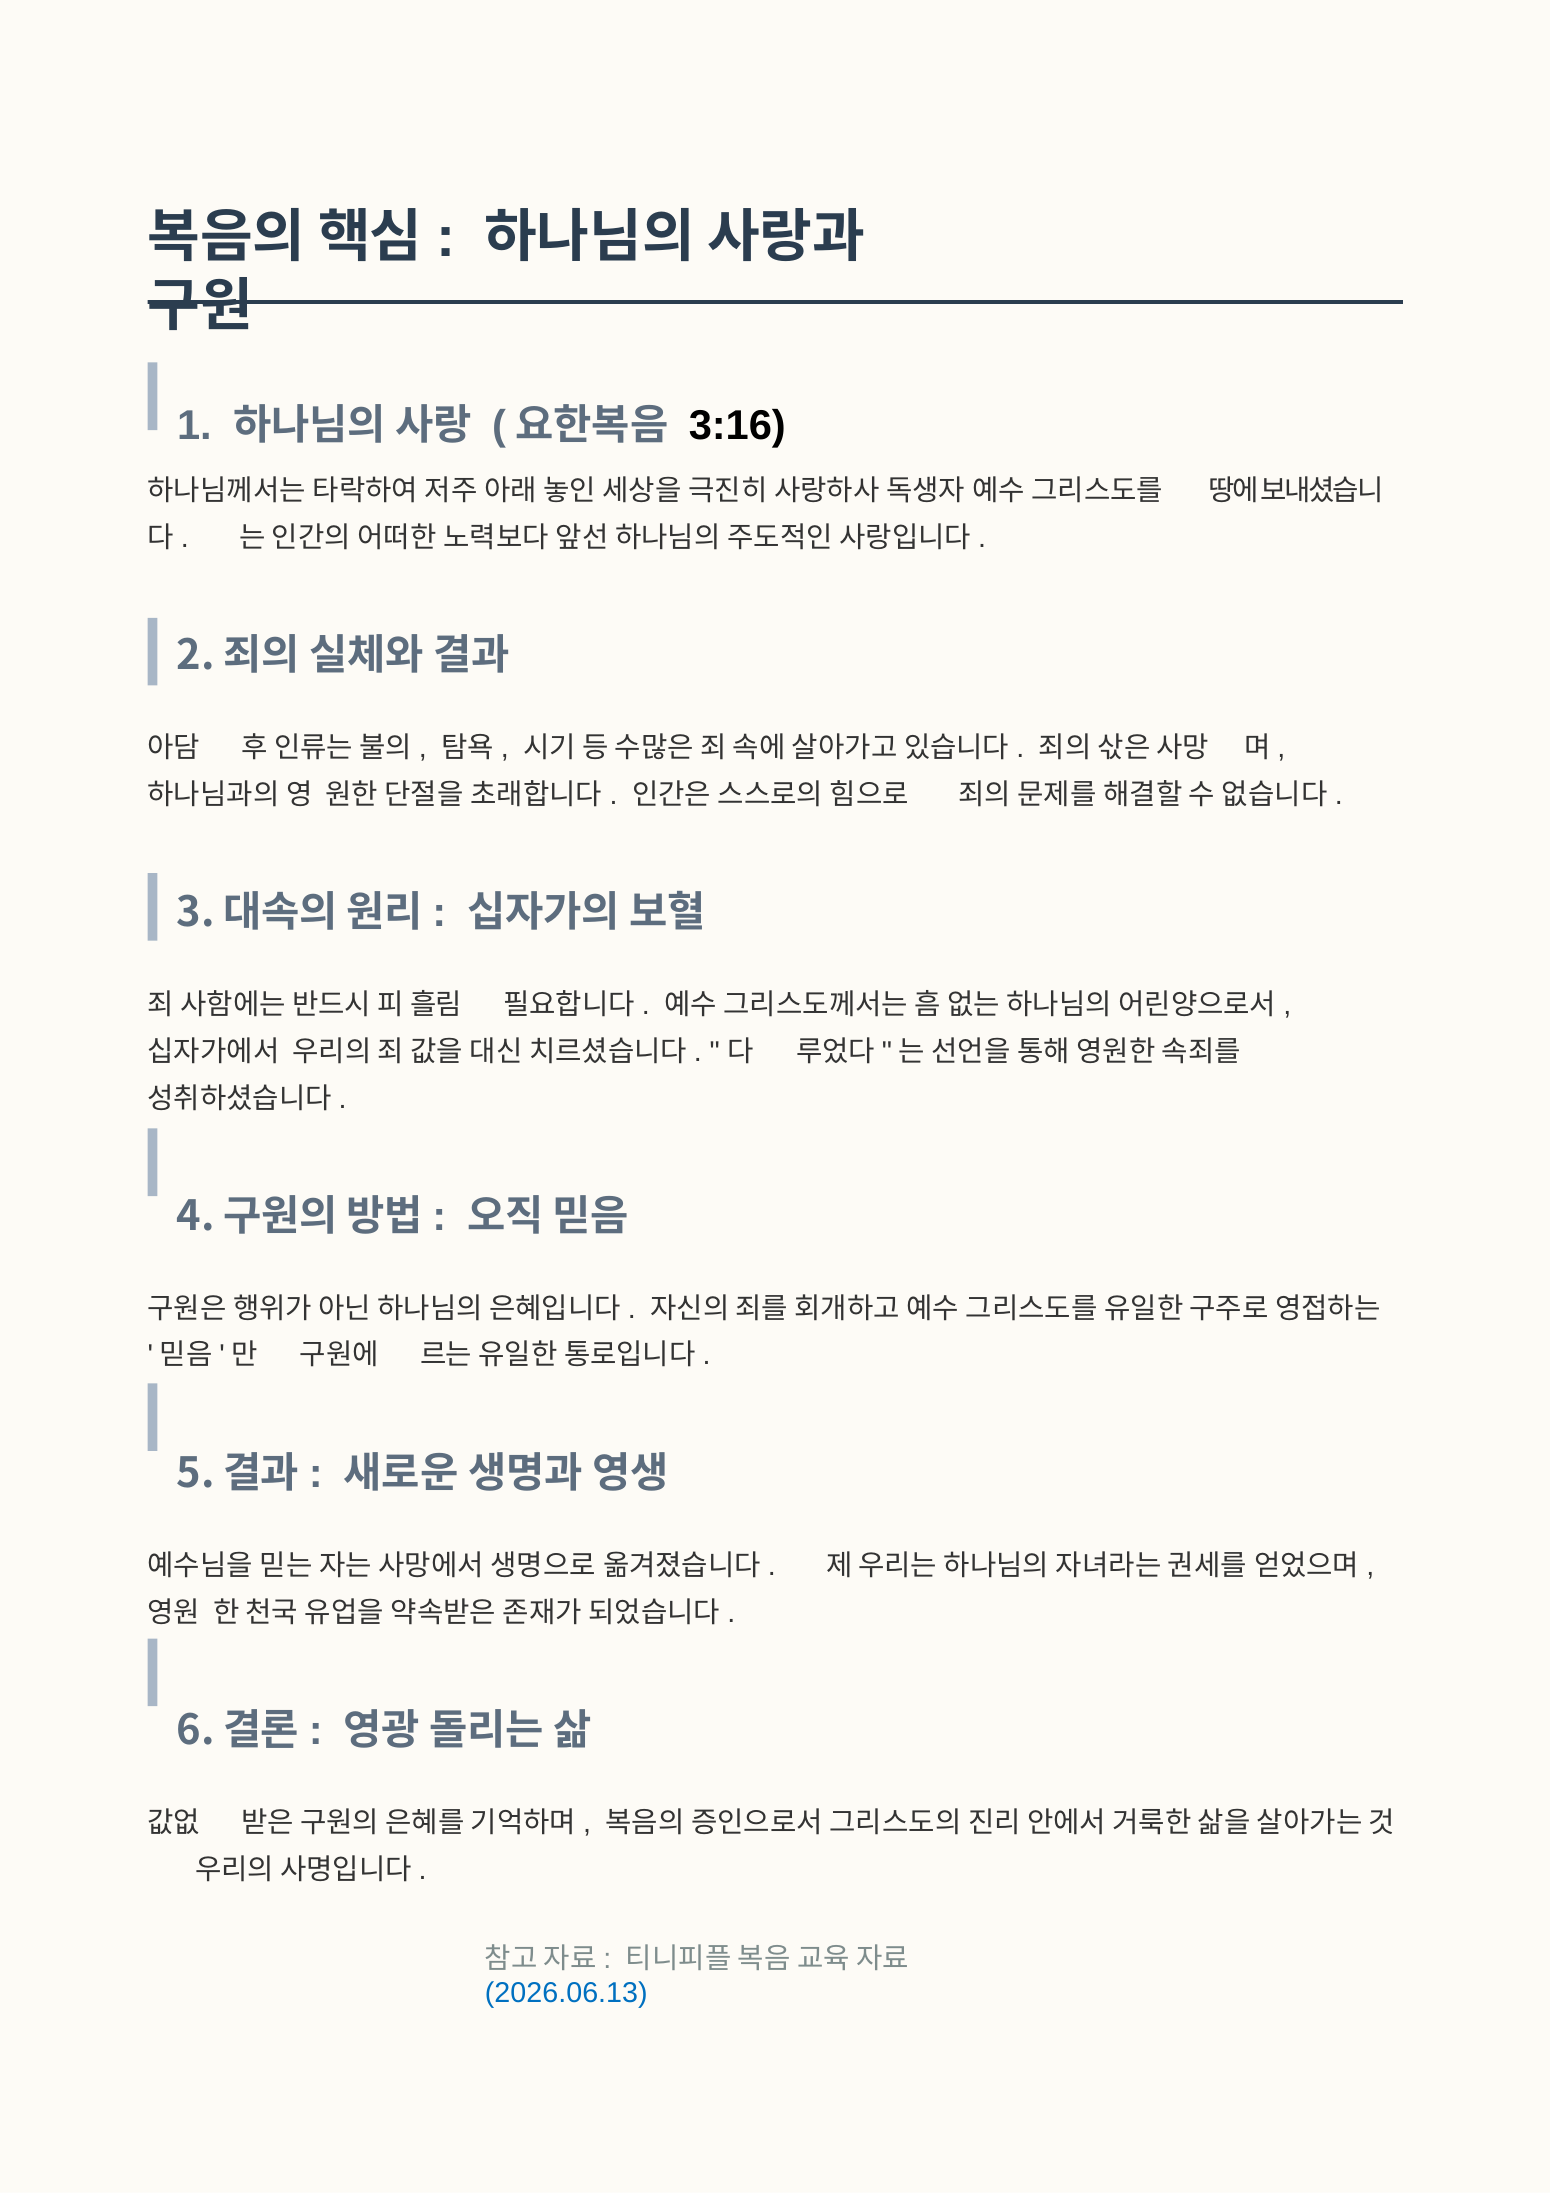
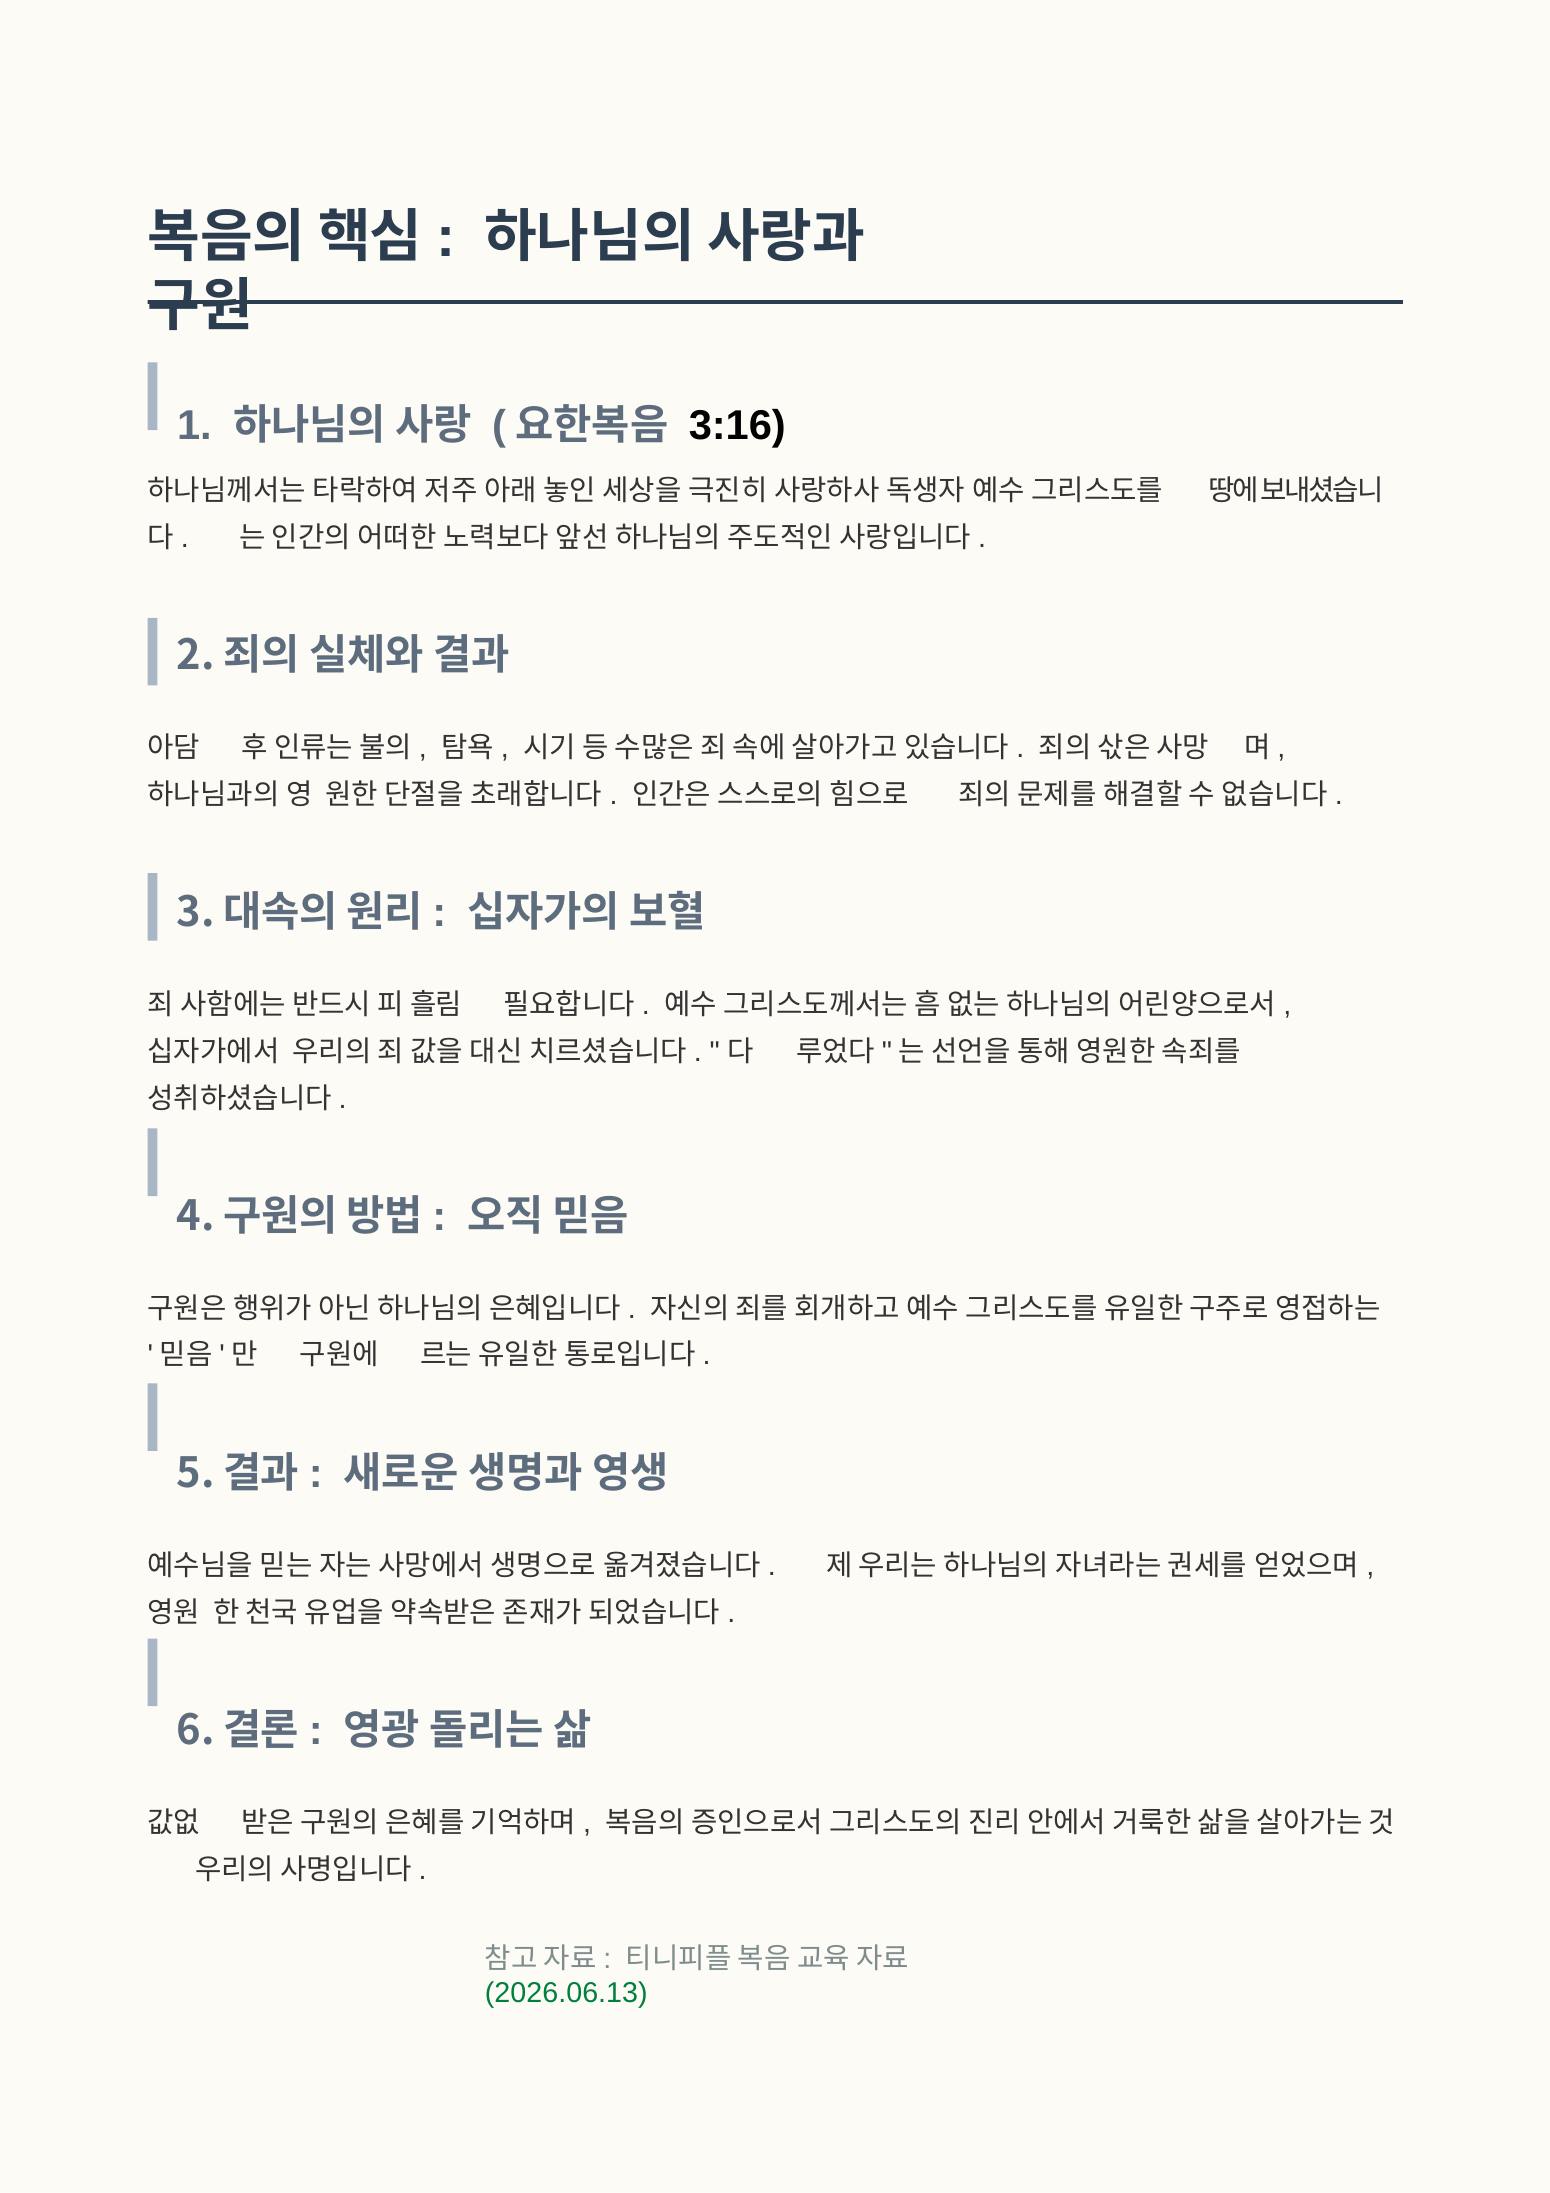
2026.06.13 colour: blue -> green
